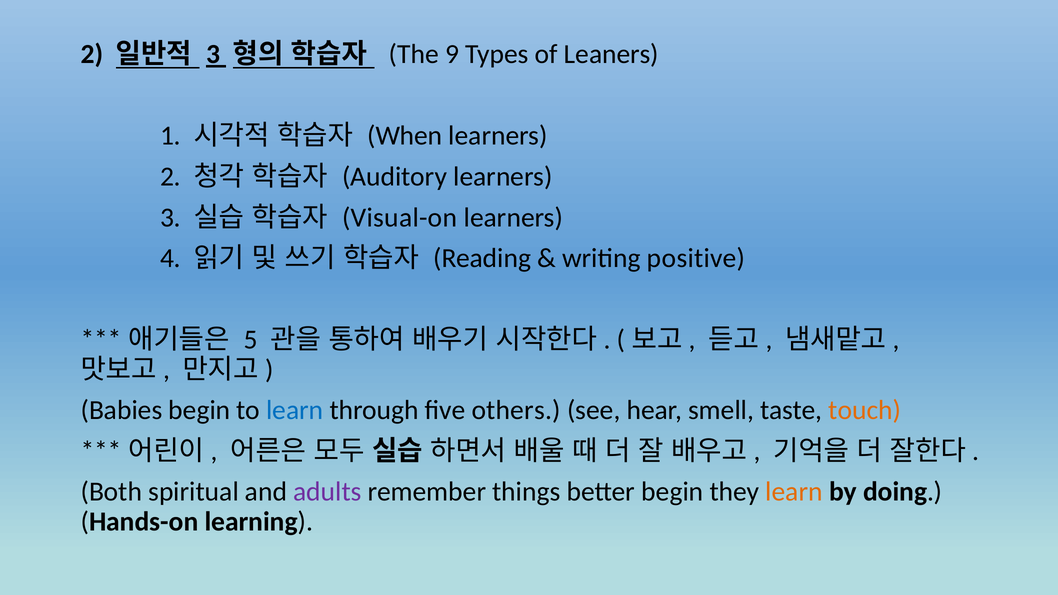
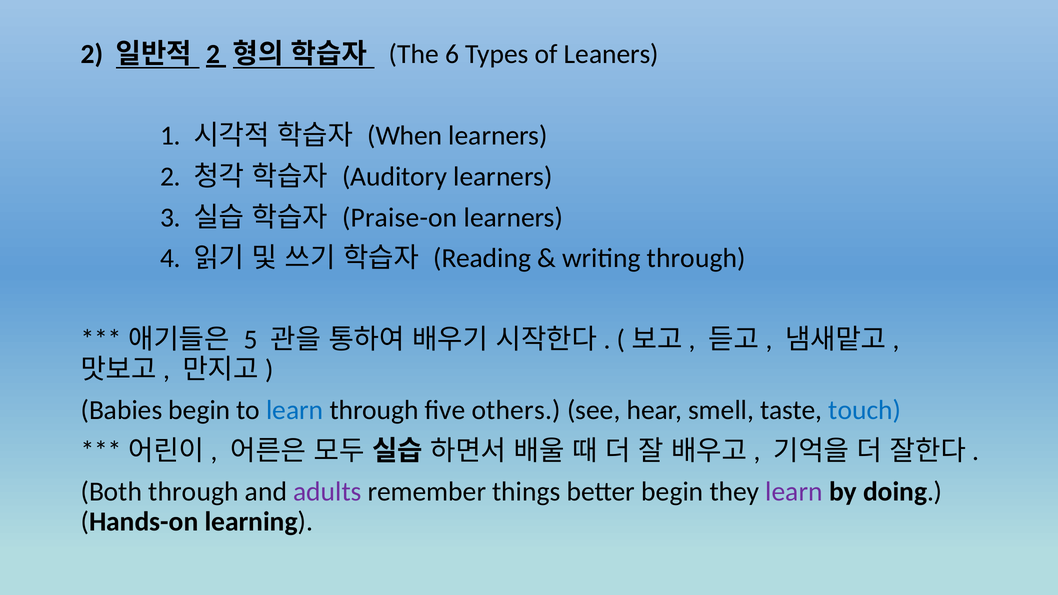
3 at (213, 54): 3 -> 2
9: 9 -> 6
Visual-on: Visual-on -> Praise-on
writing positive: positive -> through
touch colour: orange -> blue
Both spiritual: spiritual -> through
learn at (794, 492) colour: orange -> purple
